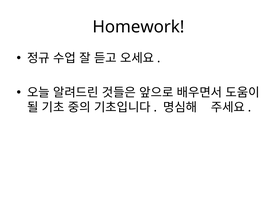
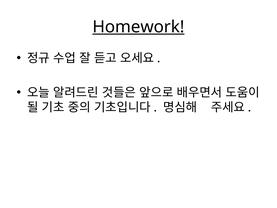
Homework underline: none -> present
